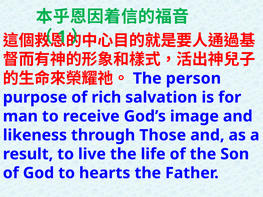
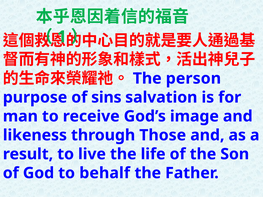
rich: rich -> sins
hearts: hearts -> behalf
